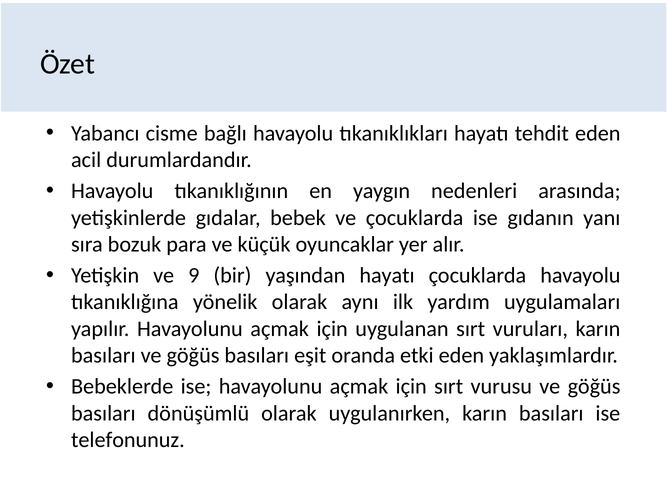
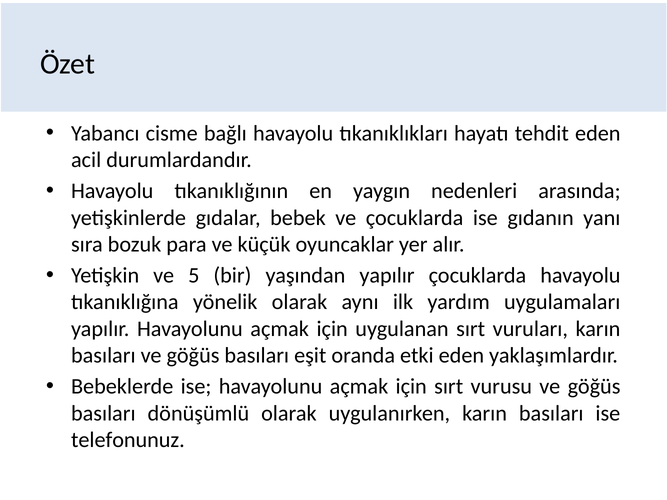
9: 9 -> 5
yaşından hayatı: hayatı -> yapılır
